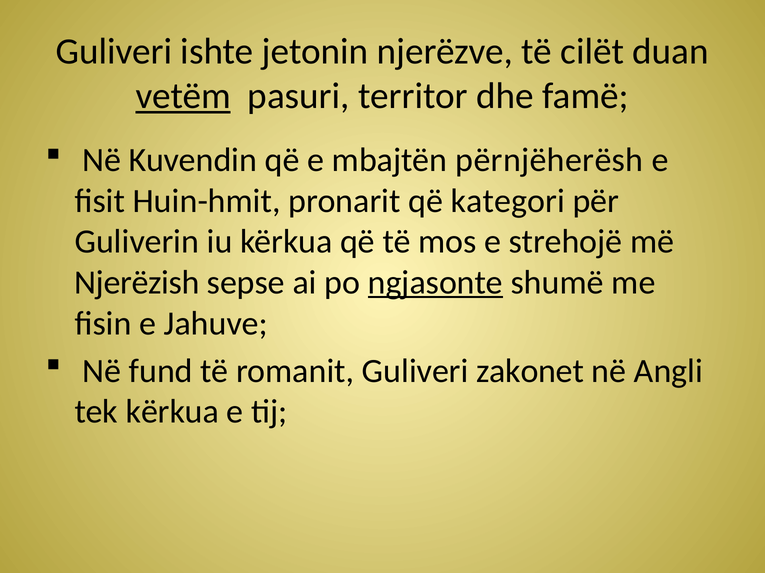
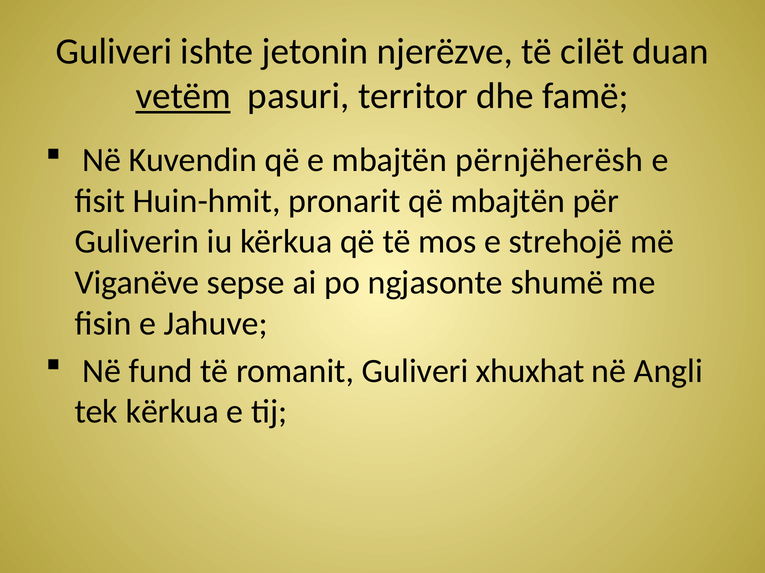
që kategori: kategori -> mbajtën
Njerëzish: Njerëzish -> Viganëve
ngjasonte underline: present -> none
zakonet: zakonet -> xhuxhat
